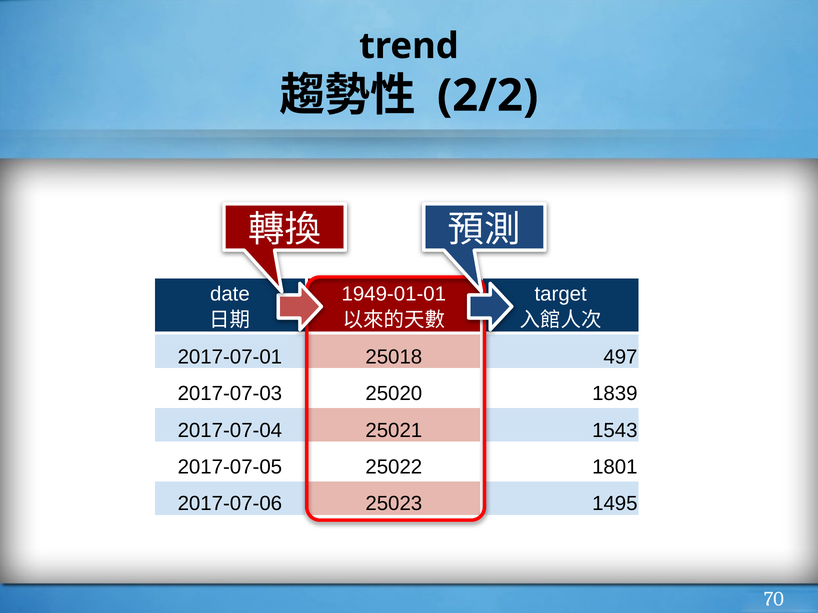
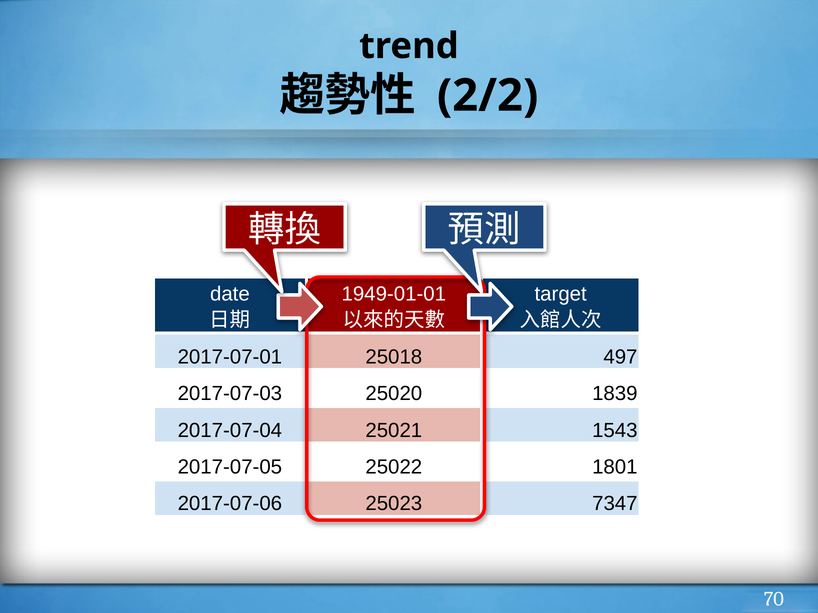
1495: 1495 -> 7347
